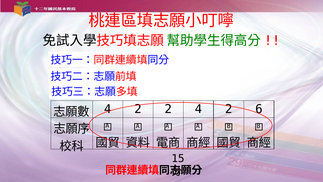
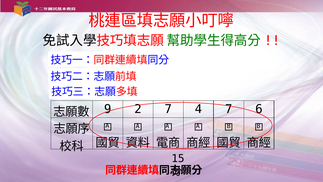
4 at (108, 109): 4 -> 9
2 2: 2 -> 7
2 at (229, 109): 2 -> 7
